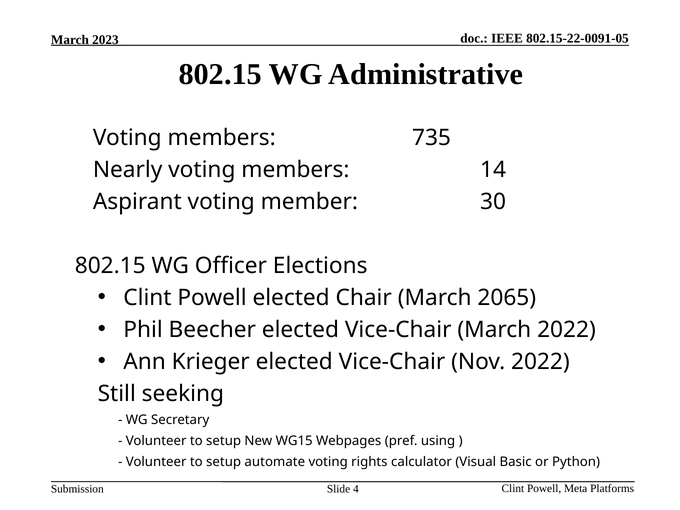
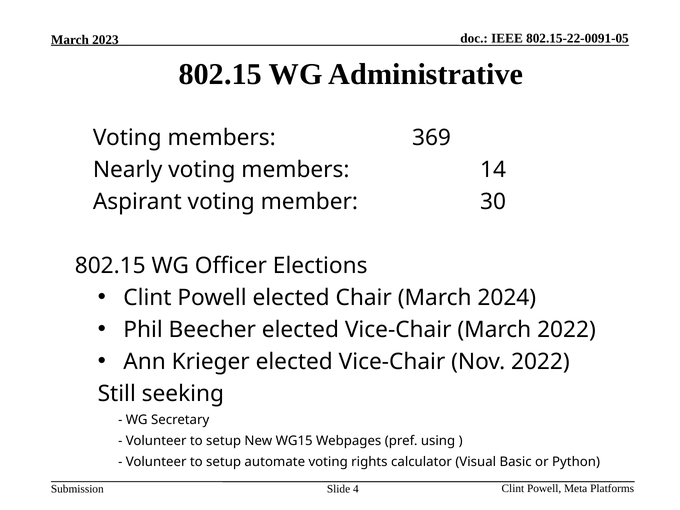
735: 735 -> 369
2065: 2065 -> 2024
